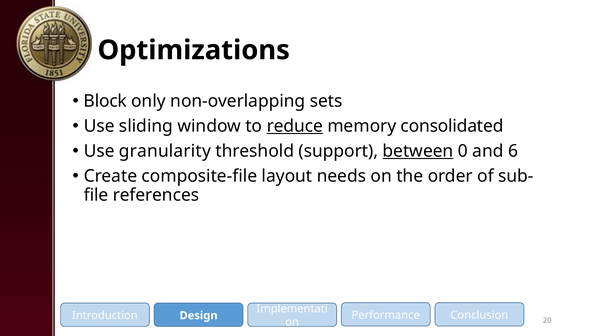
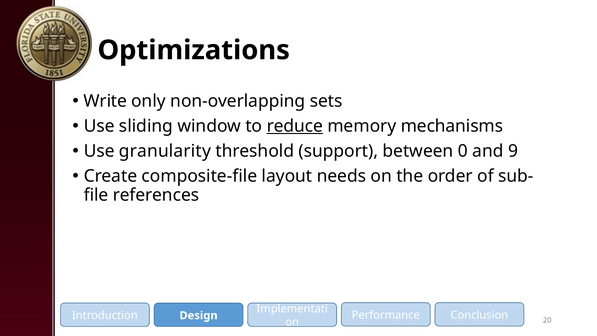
Block: Block -> Write
consolidated: consolidated -> mechanisms
between underline: present -> none
6: 6 -> 9
